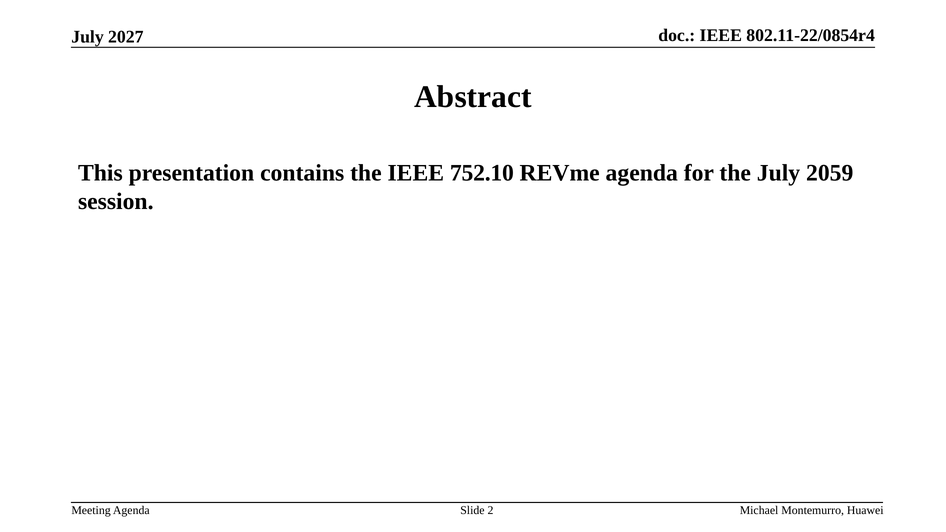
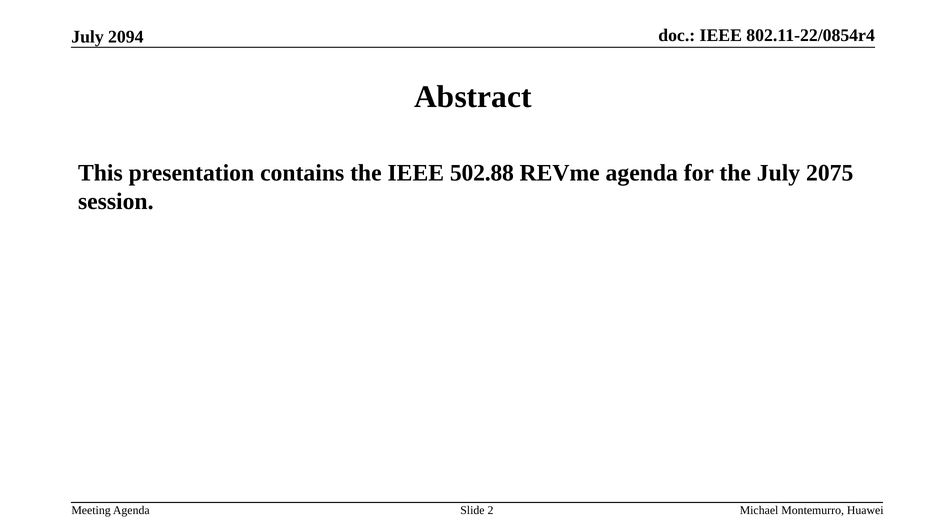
2027: 2027 -> 2094
752.10: 752.10 -> 502.88
2059: 2059 -> 2075
